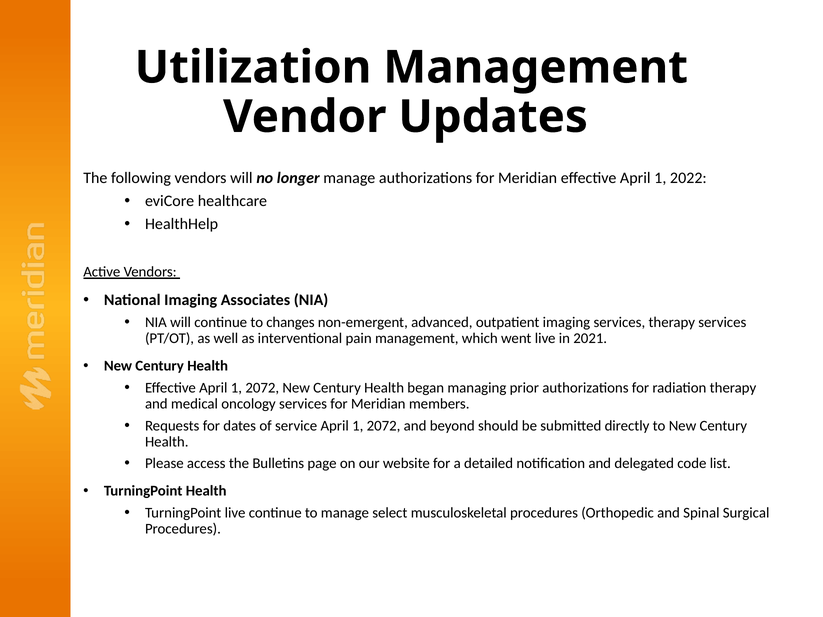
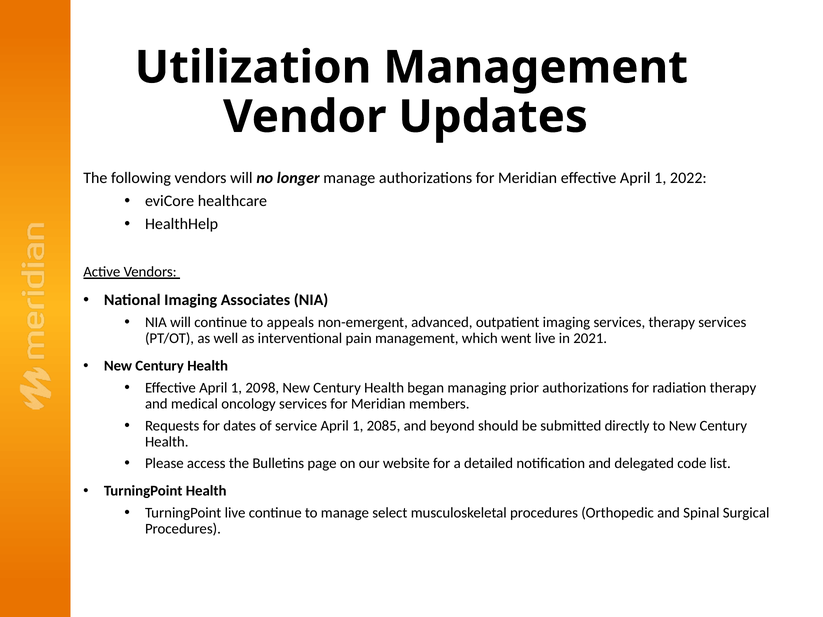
changes: changes -> appeals
Effective April 1 2072: 2072 -> 2098
service April 1 2072: 2072 -> 2085
